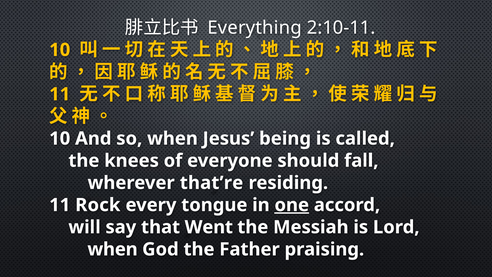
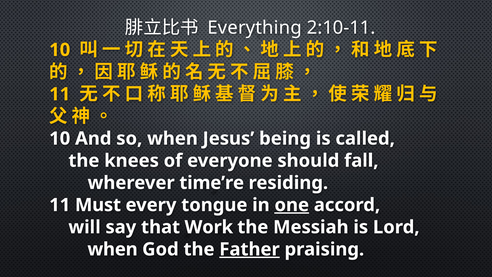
that’re: that’re -> time’re
Rock: Rock -> Must
Went: Went -> Work
Father underline: none -> present
